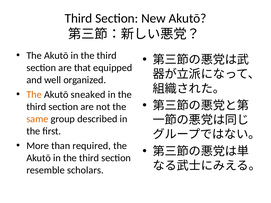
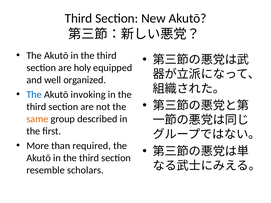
that: that -> holy
The at (34, 95) colour: orange -> blue
sneaked: sneaked -> invoking
